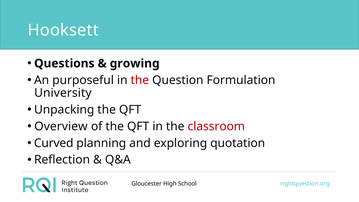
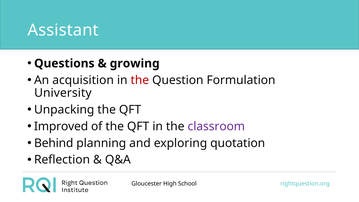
Hooksett: Hooksett -> Assistant
purposeful: purposeful -> acquisition
Overview: Overview -> Improved
classroom colour: red -> purple
Curved: Curved -> Behind
